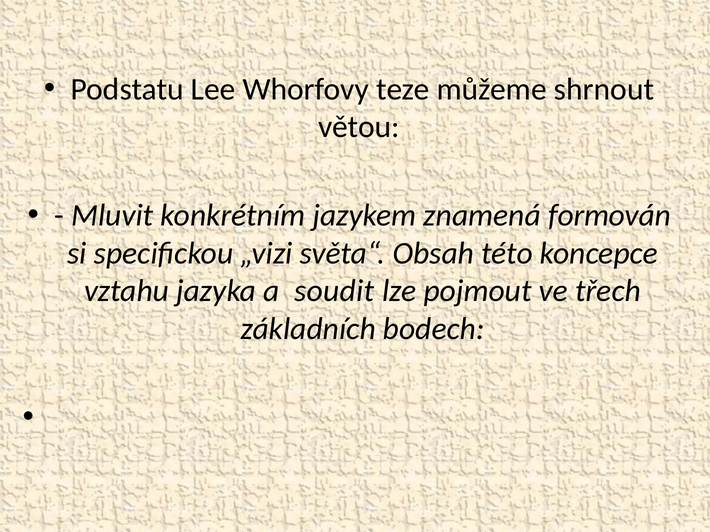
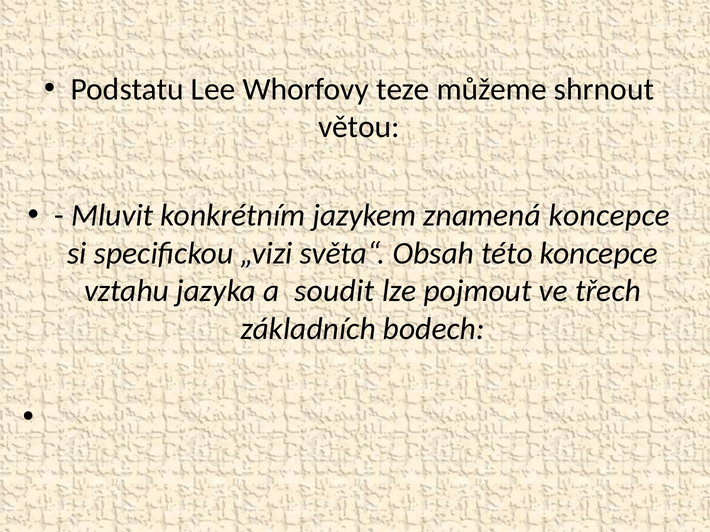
znamená formován: formován -> koncepce
